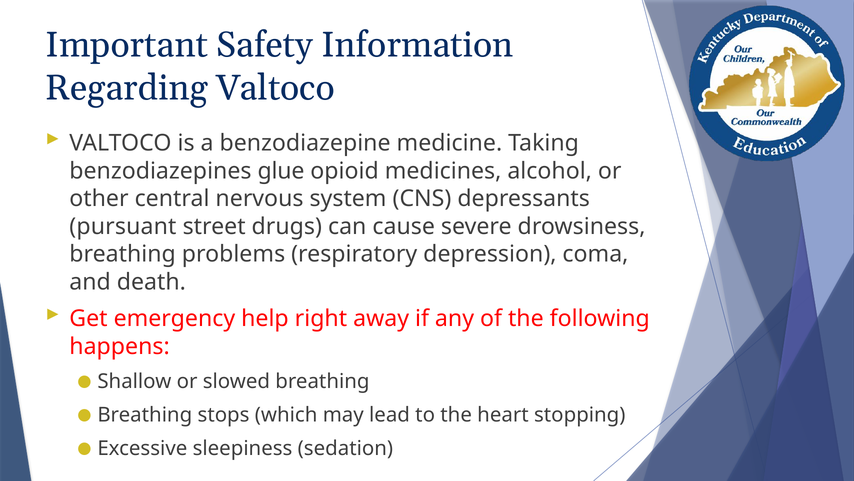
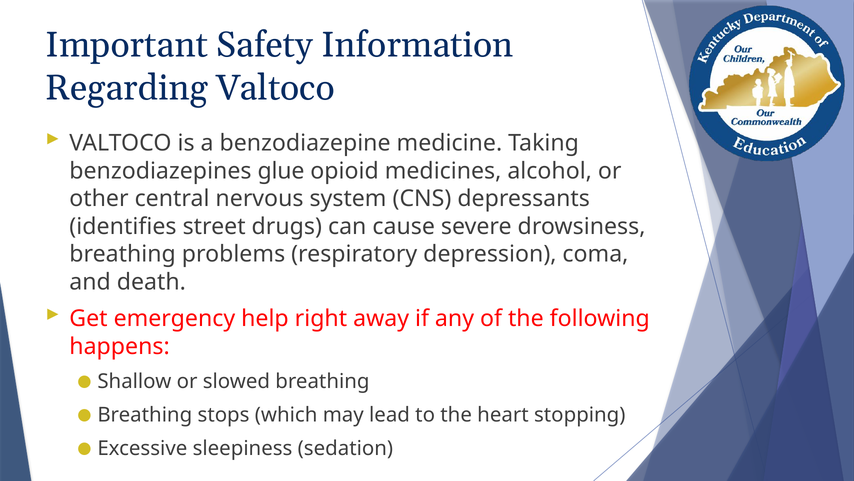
pursuant: pursuant -> identifies
